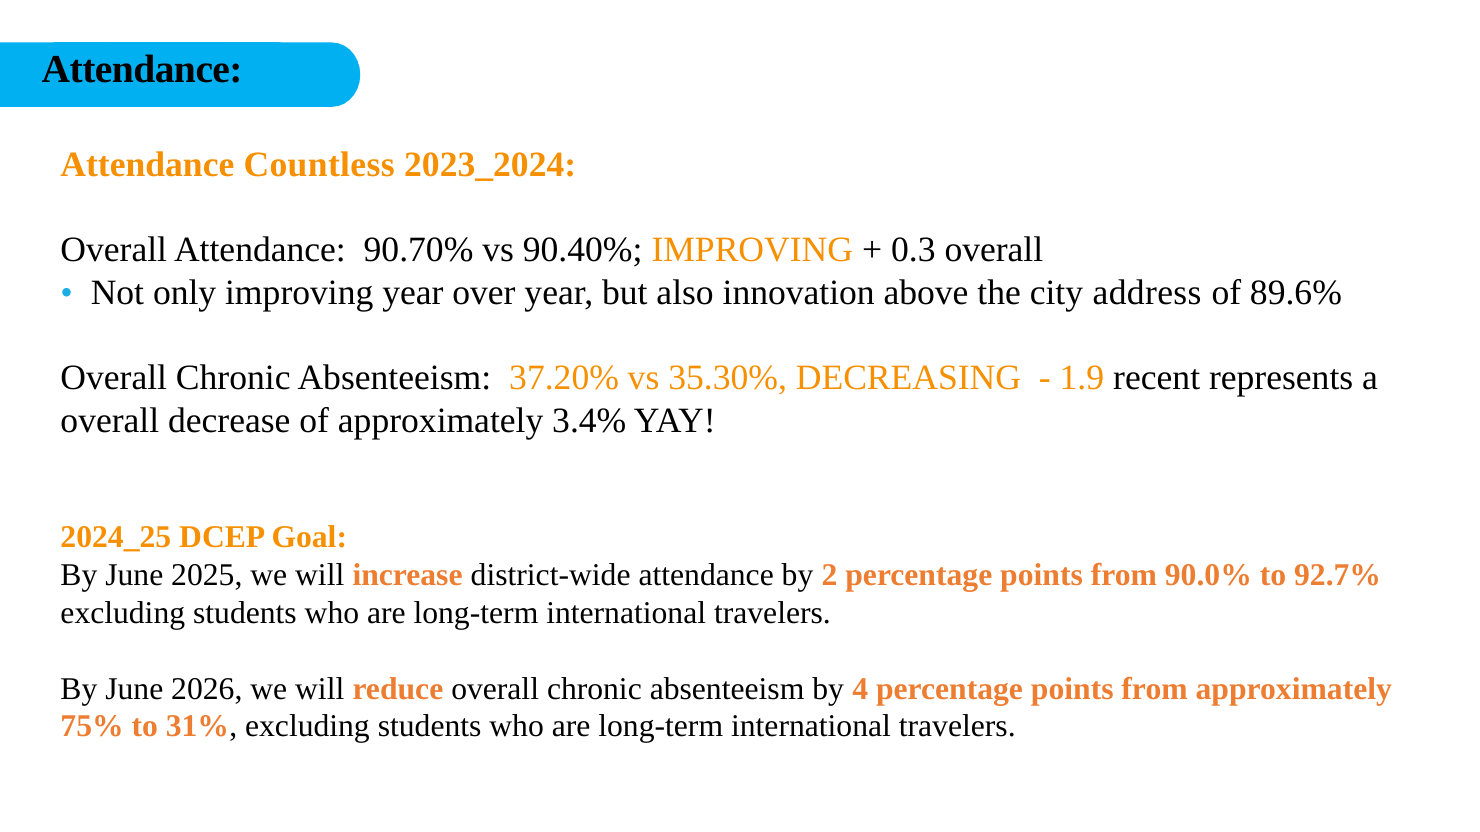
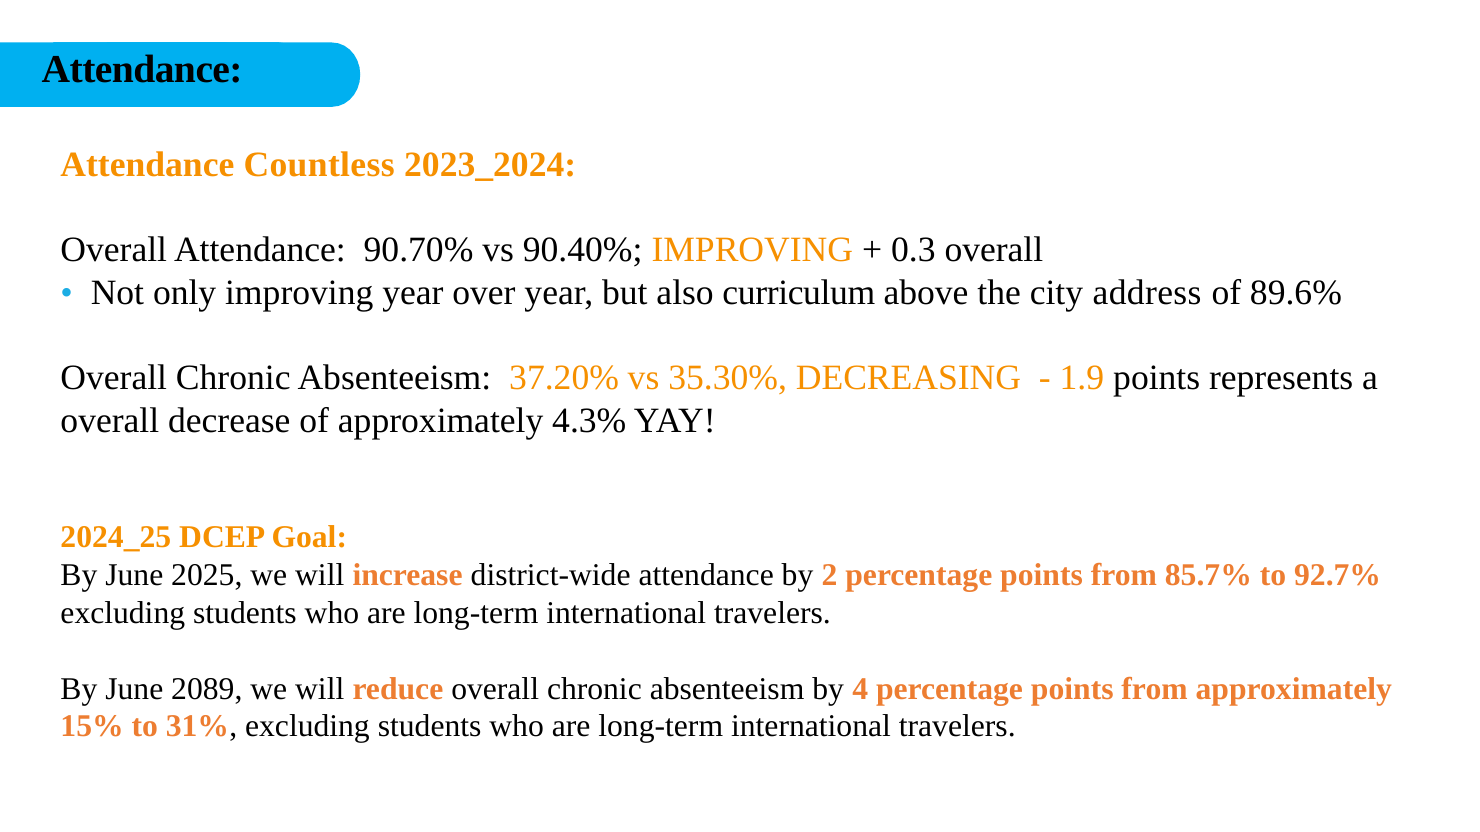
innovation: innovation -> curriculum
1.9 recent: recent -> points
3.4%: 3.4% -> 4.3%
90.0%: 90.0% -> 85.7%
2026: 2026 -> 2089
75%: 75% -> 15%
